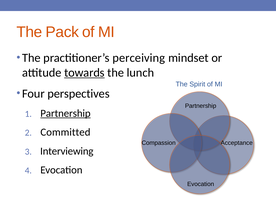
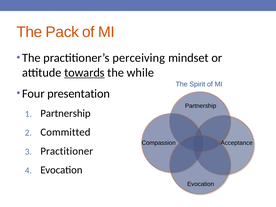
lunch: lunch -> while
perspectives: perspectives -> presentation
Partnership at (65, 113) underline: present -> none
Interviewing: Interviewing -> Practitioner
